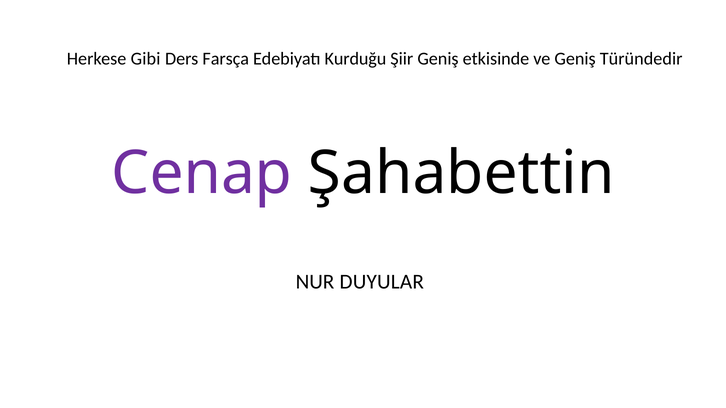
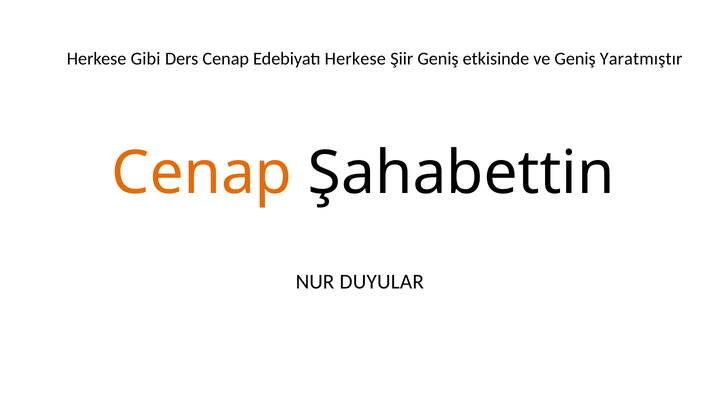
Ders Farsça: Farsça -> Cenap
Edebiyatı Kurduğu: Kurduğu -> Herkese
Türündedir: Türündedir -> Yaratmıştır
Cenap at (202, 174) colour: purple -> orange
